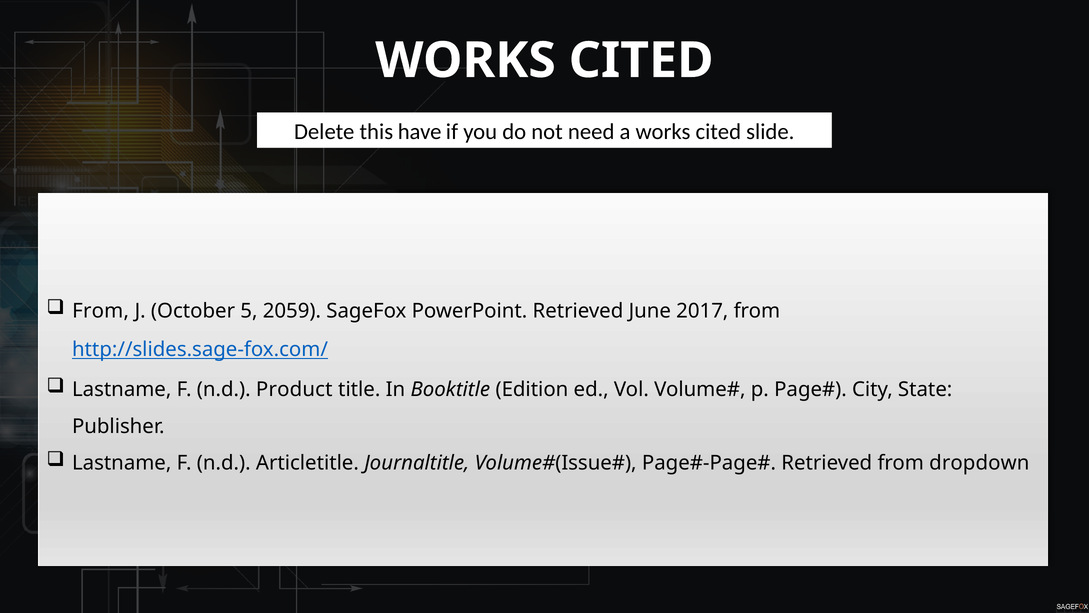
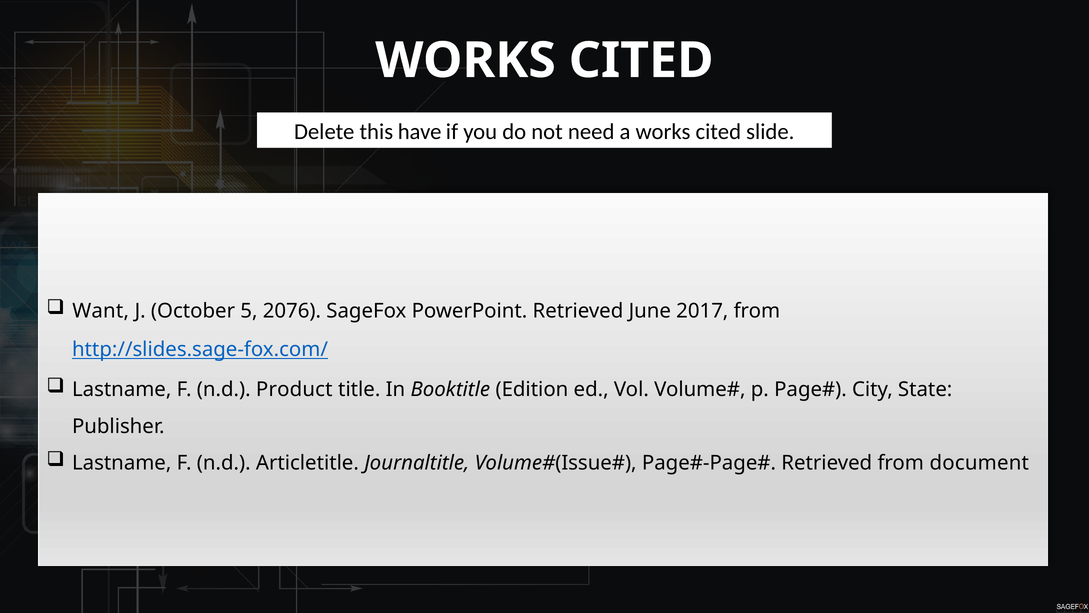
From at (101, 311): From -> Want
2059: 2059 -> 2076
dropdown: dropdown -> document
